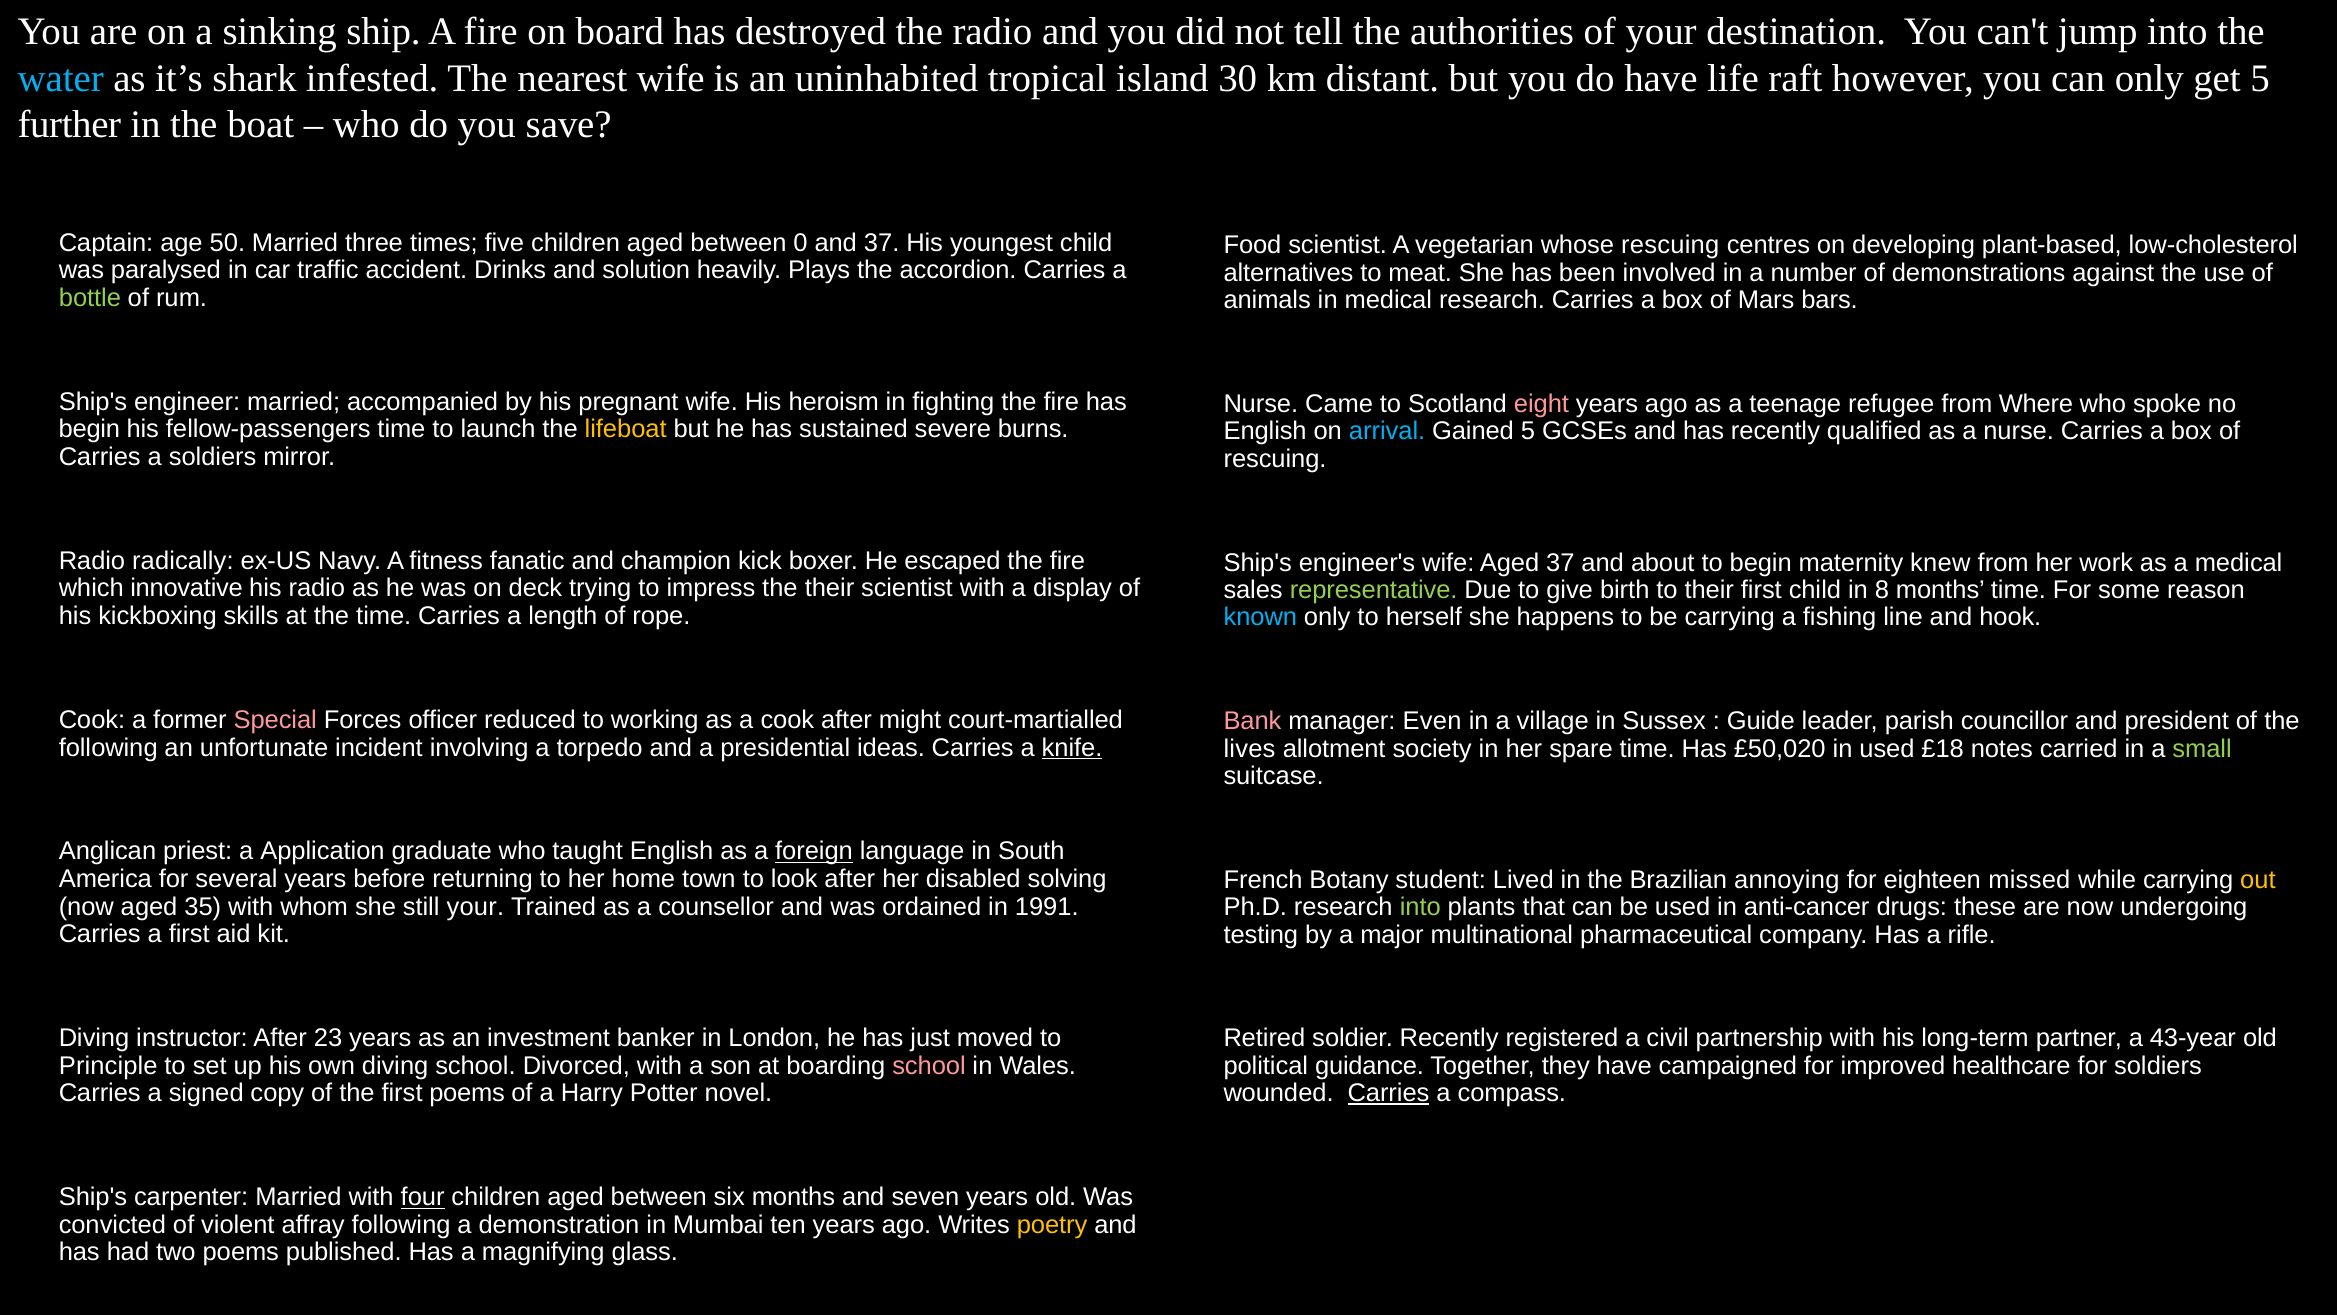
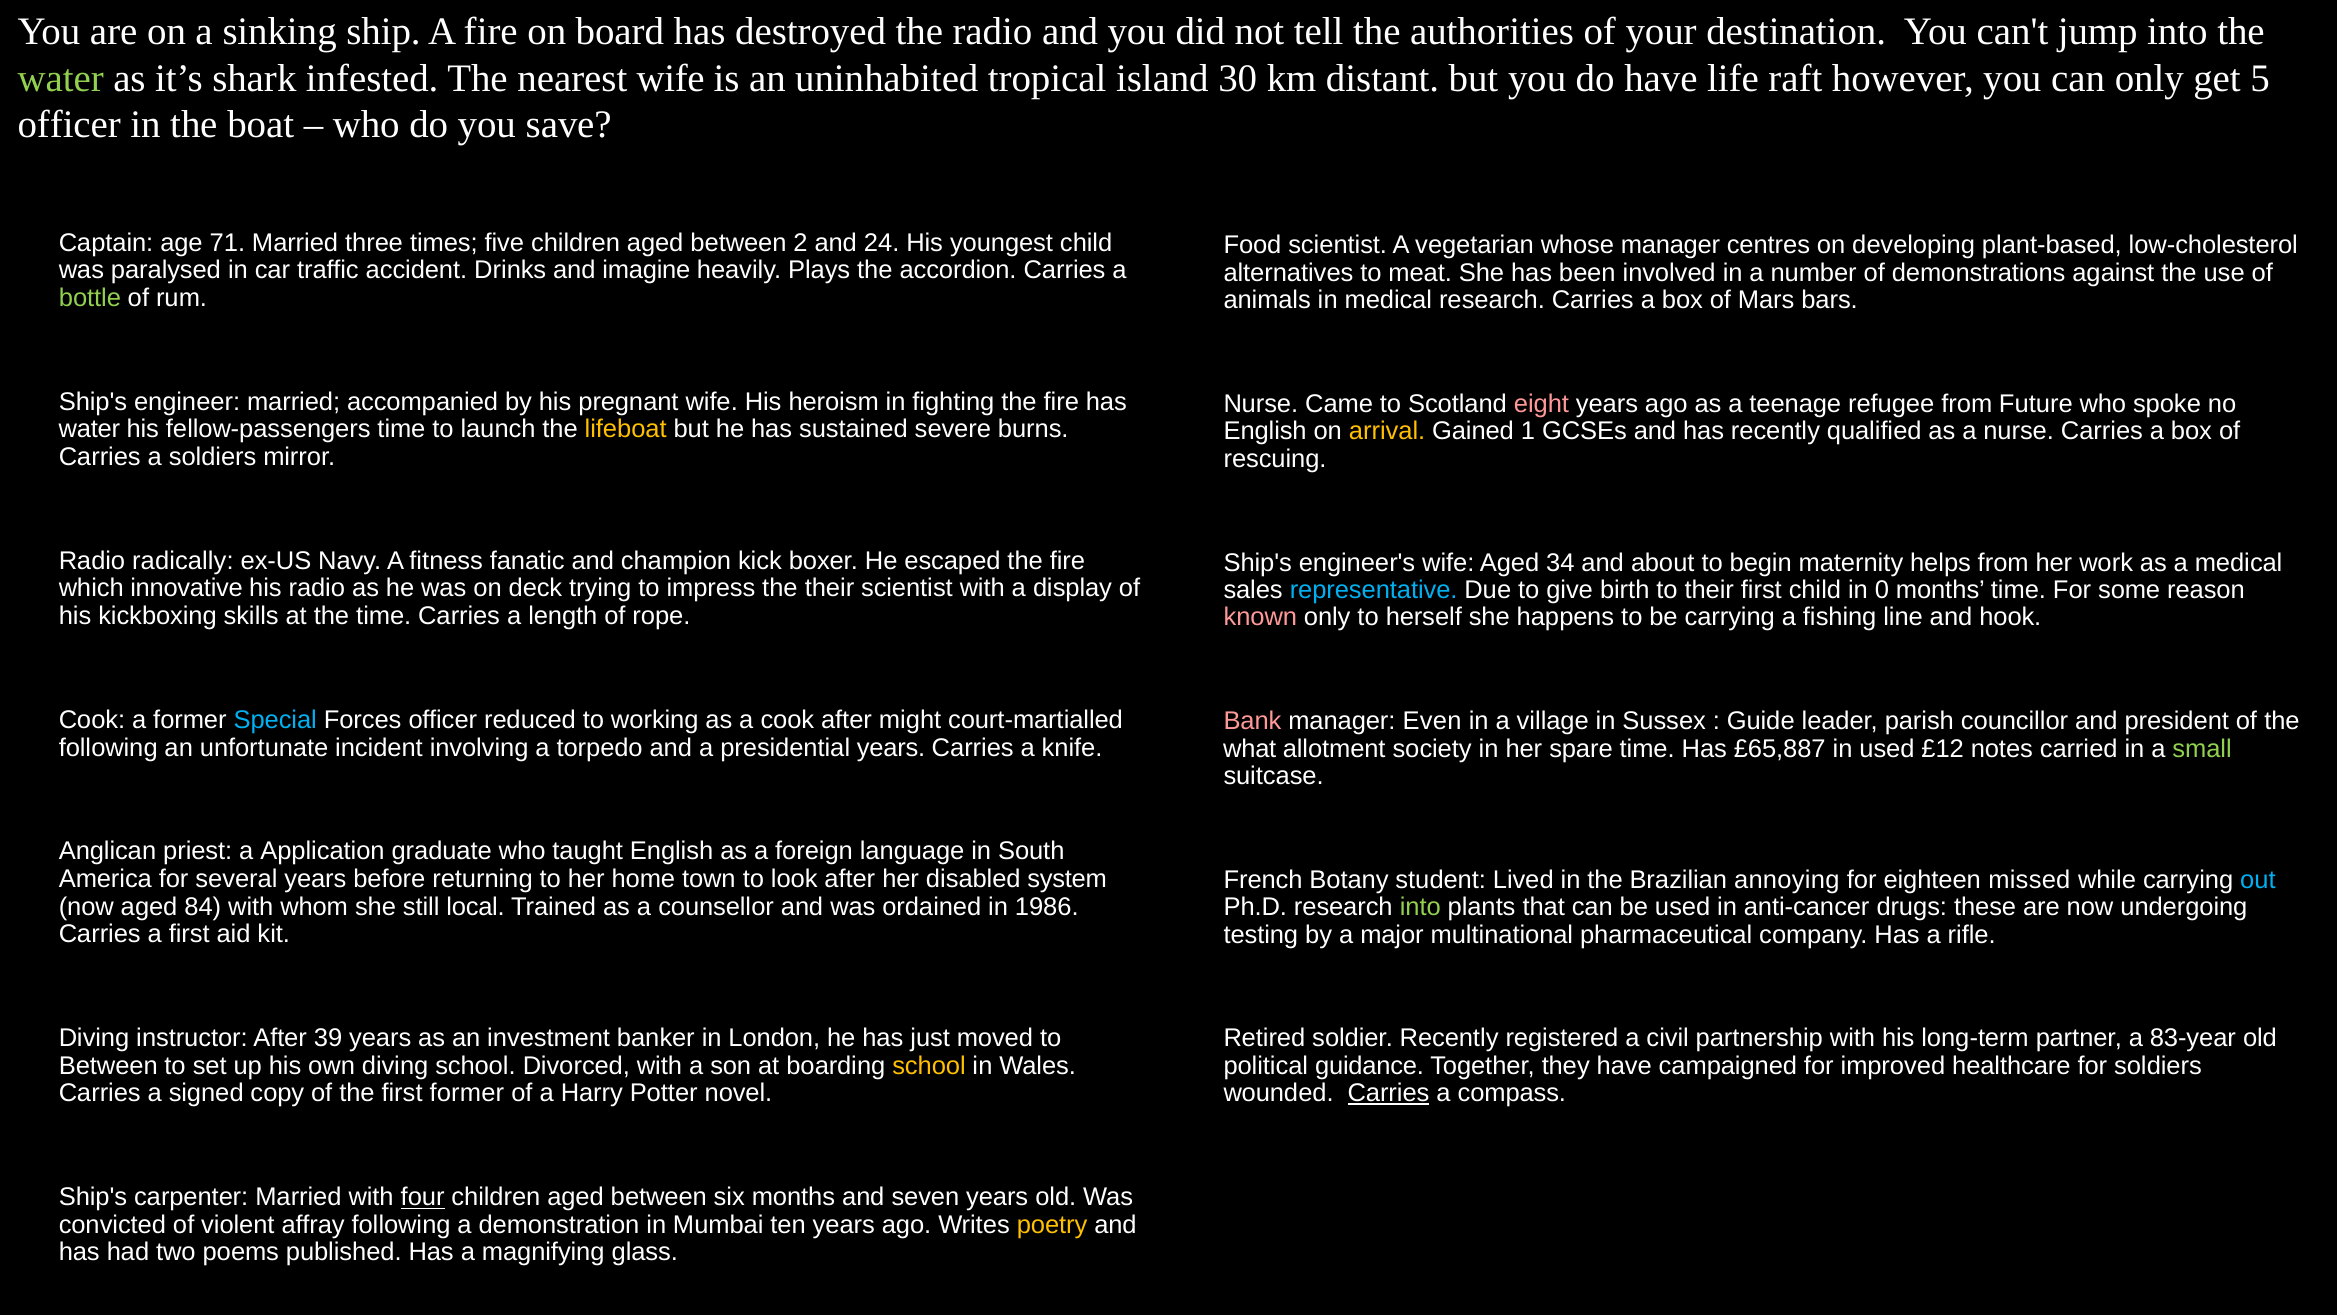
water at (61, 78) colour: light blue -> light green
further at (69, 125): further -> officer
50: 50 -> 71
0: 0 -> 2
and 37: 37 -> 24
whose rescuing: rescuing -> manager
solution: solution -> imagine
Where: Where -> Future
begin at (89, 429): begin -> water
arrival colour: light blue -> yellow
Gained 5: 5 -> 1
Aged 37: 37 -> 34
knew: knew -> helps
representative colour: light green -> light blue
8: 8 -> 0
known colour: light blue -> pink
Special colour: pink -> light blue
presidential ideas: ideas -> years
knife underline: present -> none
lives: lives -> what
£50,020: £50,020 -> £65,887
£18: £18 -> £12
foreign underline: present -> none
solving: solving -> system
out colour: yellow -> light blue
35: 35 -> 84
still your: your -> local
1991: 1991 -> 1986
23: 23 -> 39
43-year: 43-year -> 83-year
Principle at (108, 1065): Principle -> Between
school at (929, 1065) colour: pink -> yellow
first poems: poems -> former
